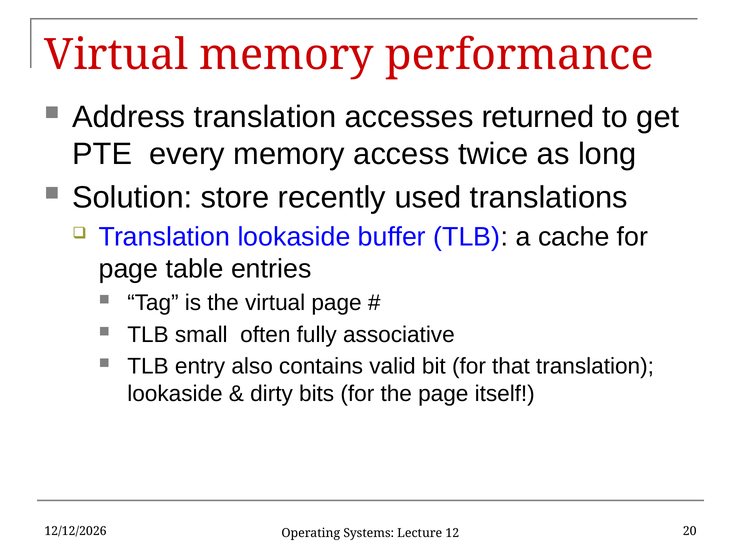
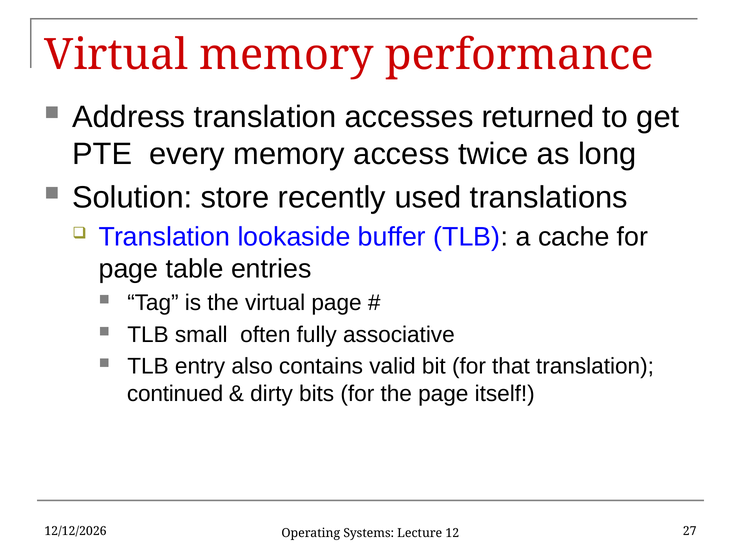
lookaside at (175, 393): lookaside -> continued
20: 20 -> 27
